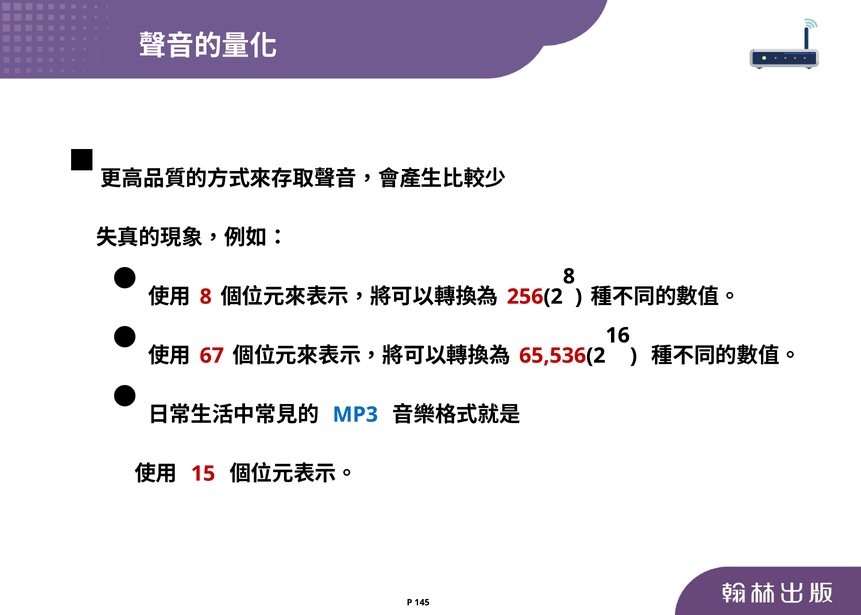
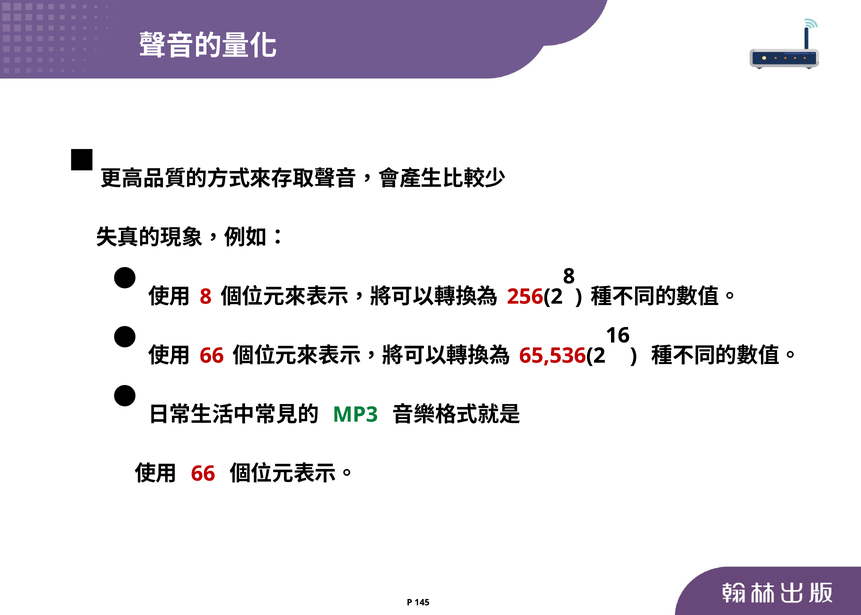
67 at (212, 356): 67 -> 66
MP3 colour: blue -> green
15 at (203, 474): 15 -> 66
